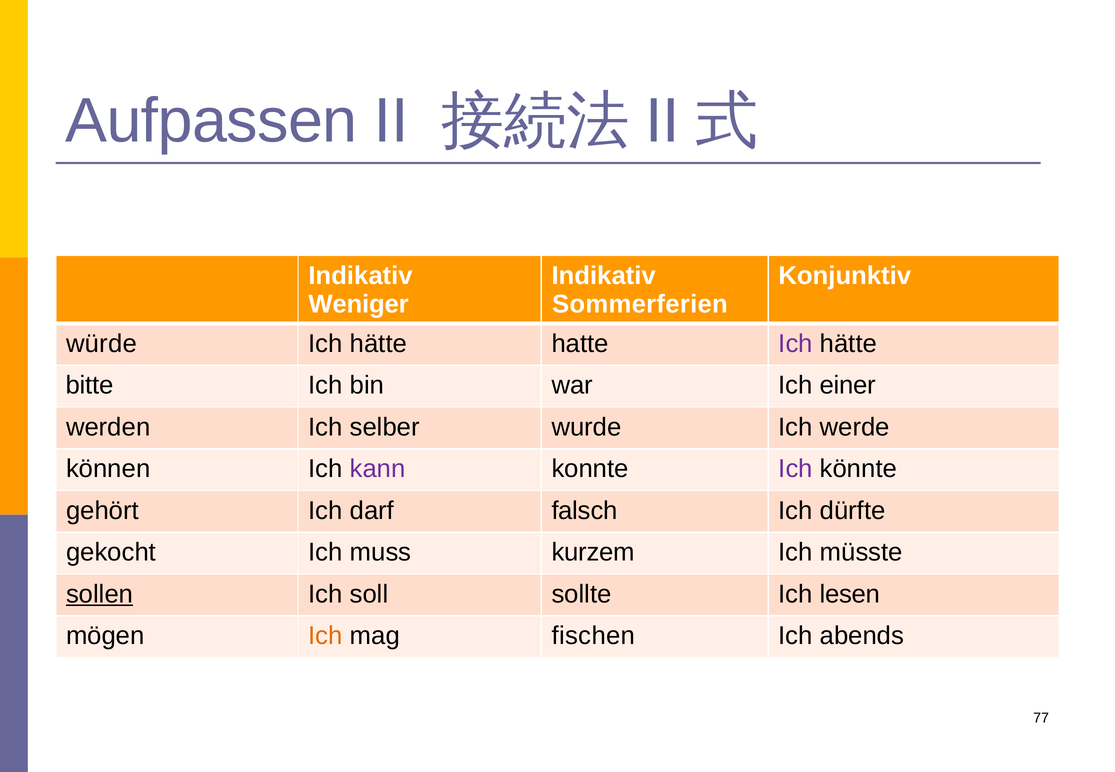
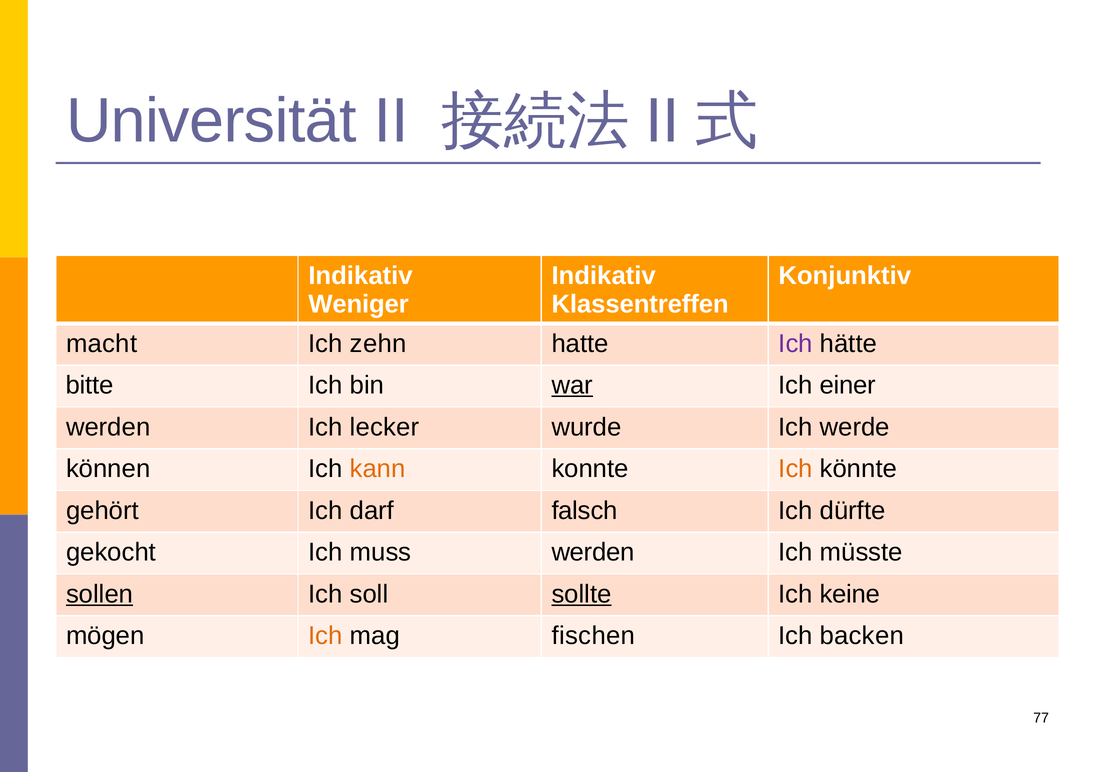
Aufpassen: Aufpassen -> Universität
Sommerferien: Sommerferien -> Klassentreffen
würde: würde -> macht
hätte at (378, 344): hätte -> zehn
war underline: none -> present
selber: selber -> lecker
kann colour: purple -> orange
Ich at (796, 469) colour: purple -> orange
muss kurzem: kurzem -> werden
sollte underline: none -> present
lesen: lesen -> keine
abends: abends -> backen
